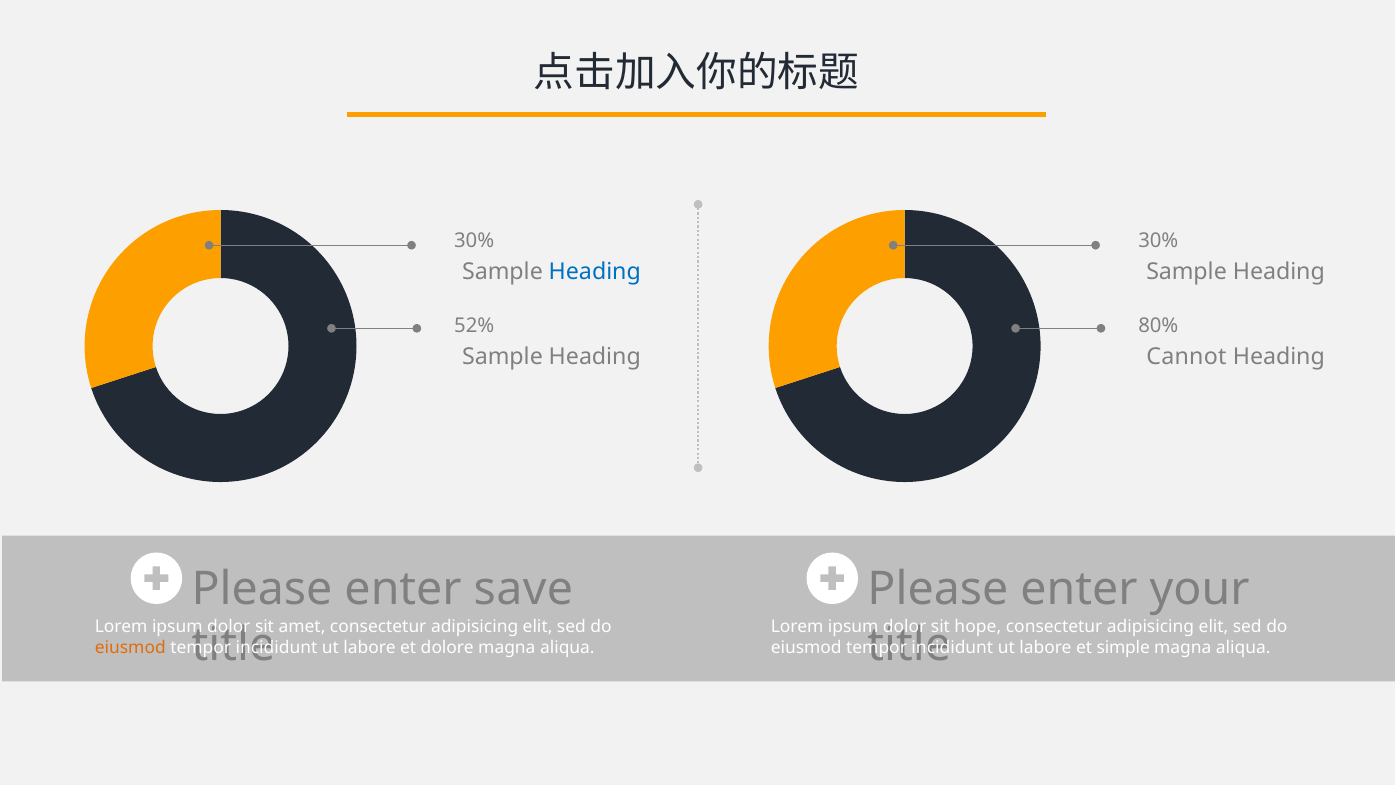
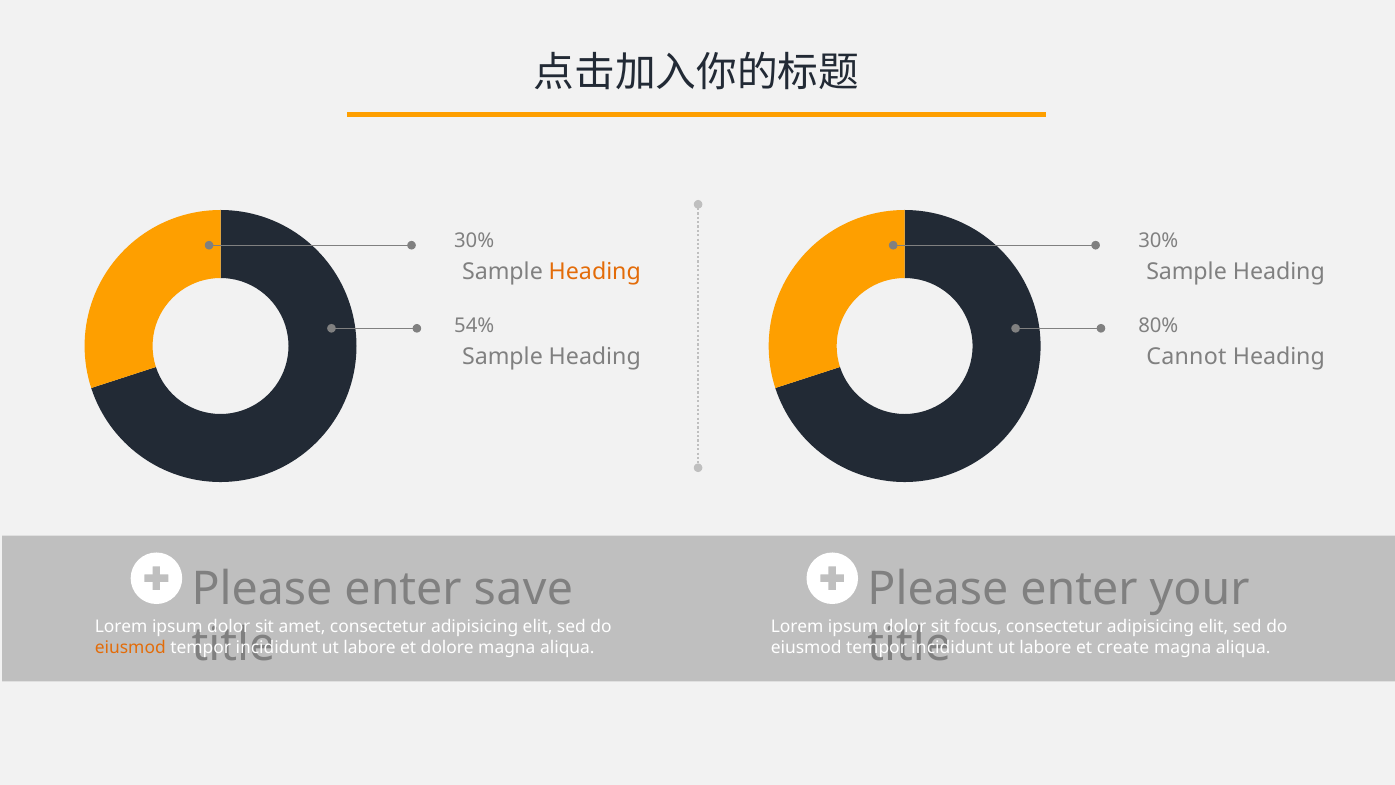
Heading at (595, 272) colour: blue -> orange
52%: 52% -> 54%
hope: hope -> focus
simple: simple -> create
